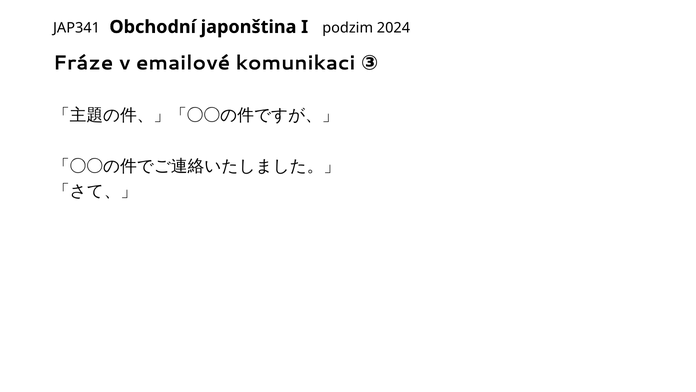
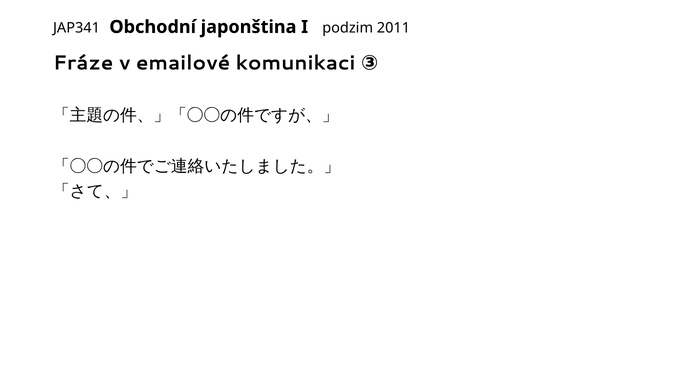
2024: 2024 -> 2011
